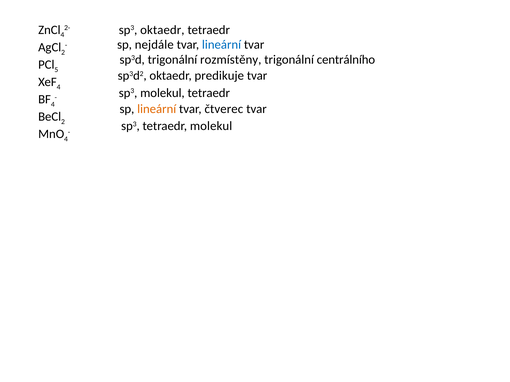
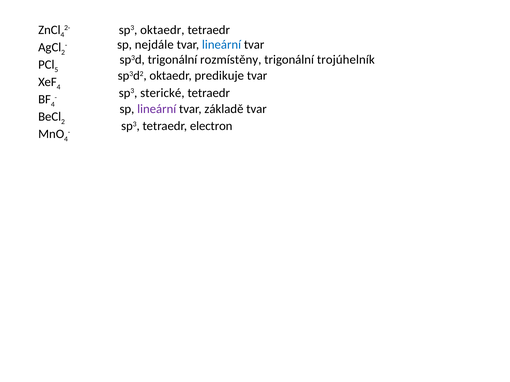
centrálního: centrálního -> trojúhelník
sp3 molekul: molekul -> sterické
lineární at (157, 109) colour: orange -> purple
čtverec: čtverec -> základě
tetraedr molekul: molekul -> electron
